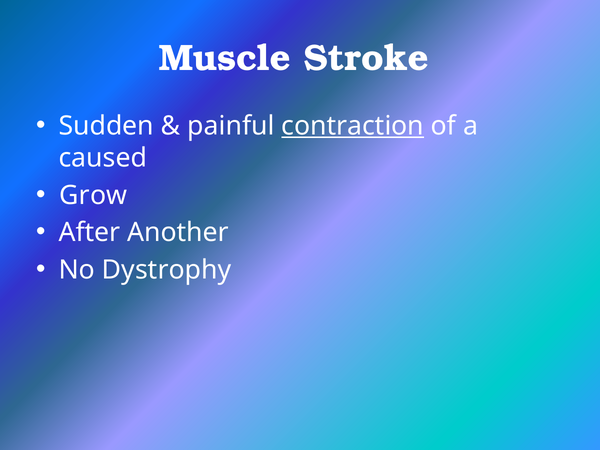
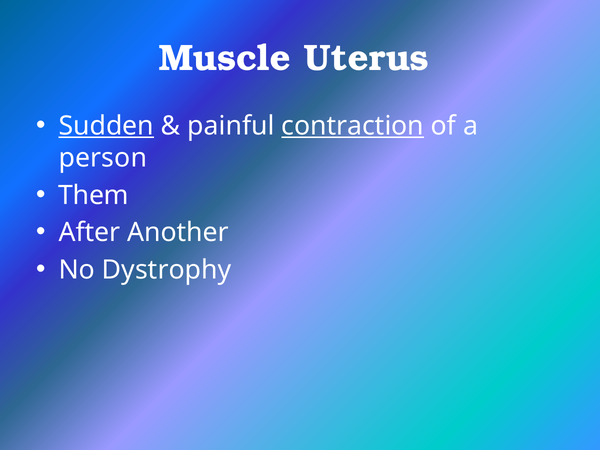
Stroke: Stroke -> Uterus
Sudden underline: none -> present
caused: caused -> person
Grow: Grow -> Them
